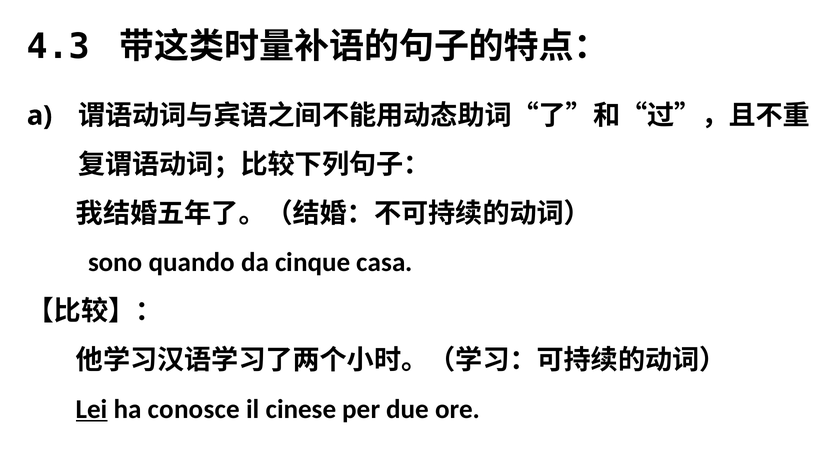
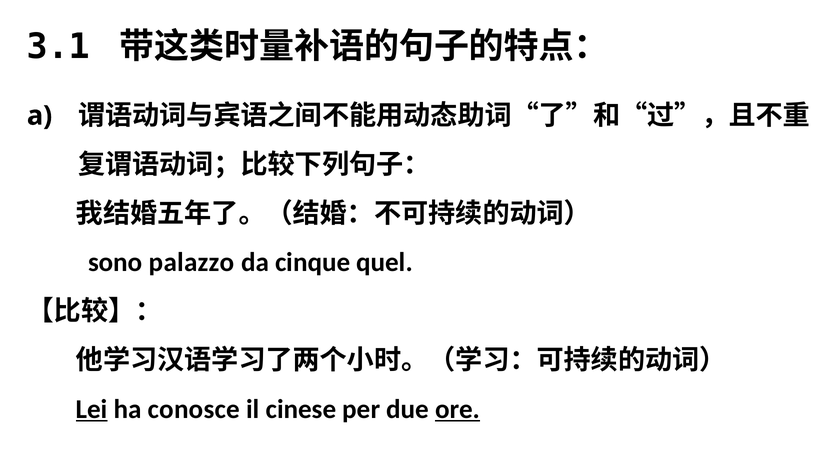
4.3: 4.3 -> 3.1
quando: quando -> palazzo
casa: casa -> quel
ore underline: none -> present
